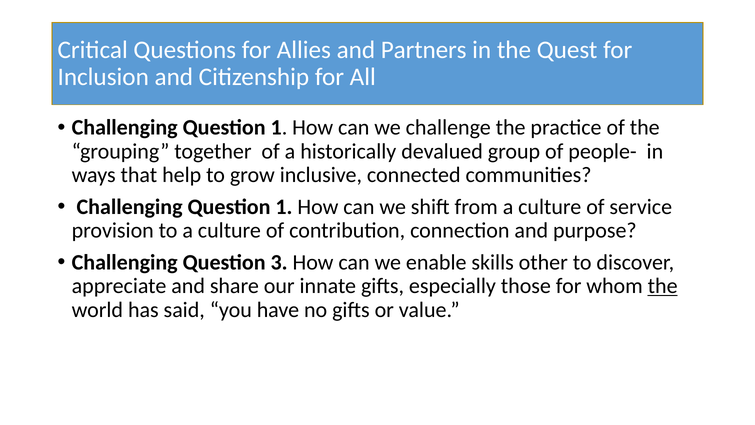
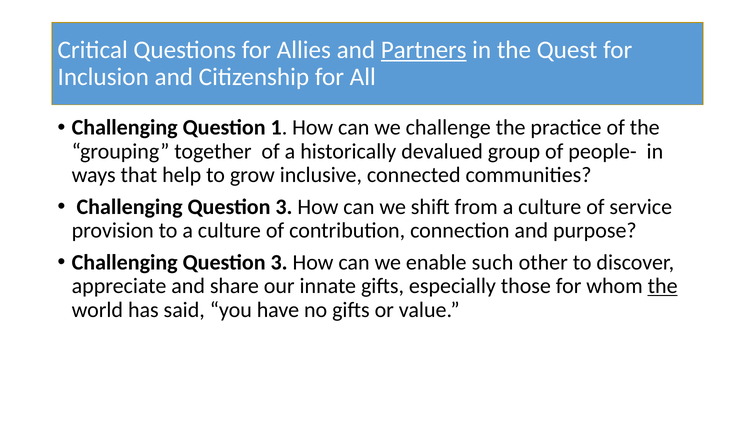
Partners underline: none -> present
1 at (284, 207): 1 -> 3
skills: skills -> such
